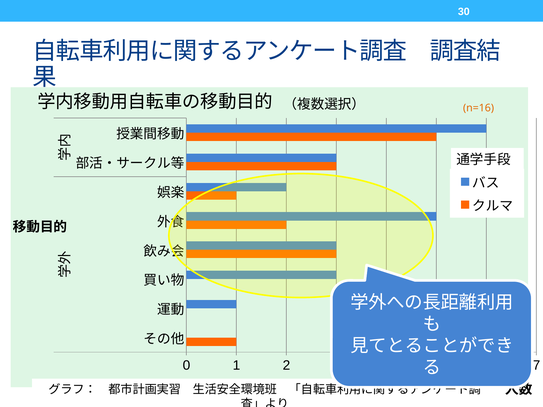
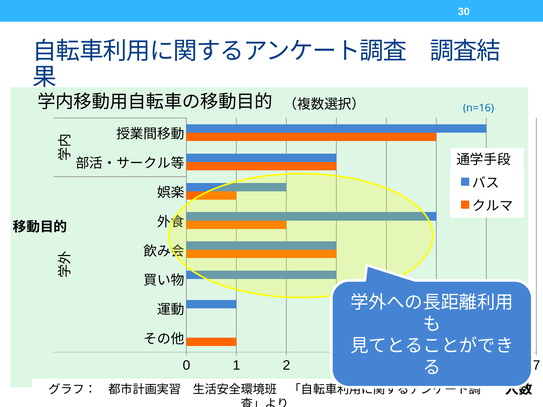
n=16 colour: orange -> blue
